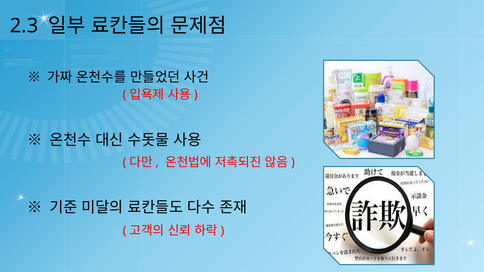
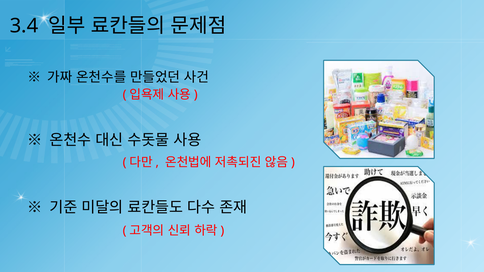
2.3: 2.3 -> 3.4
